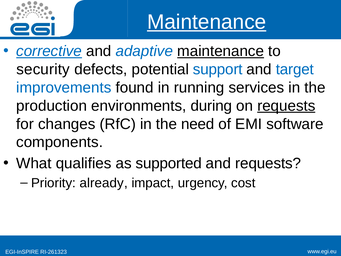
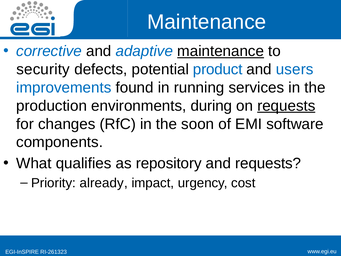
Maintenance at (207, 22) underline: present -> none
corrective underline: present -> none
support: support -> product
target: target -> users
need: need -> soon
supported: supported -> repository
